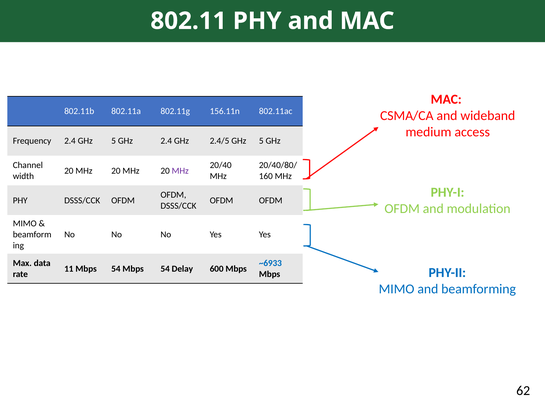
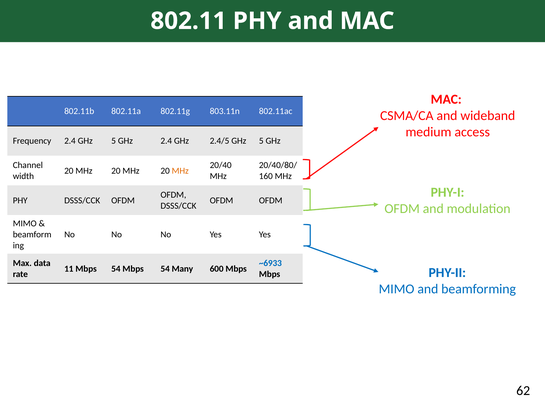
156.11n: 156.11n -> 803.11n
MHz at (180, 171) colour: purple -> orange
Delay: Delay -> Many
